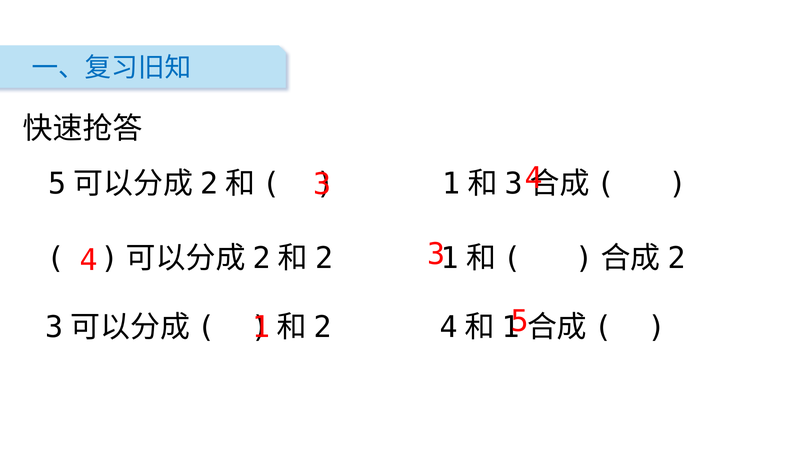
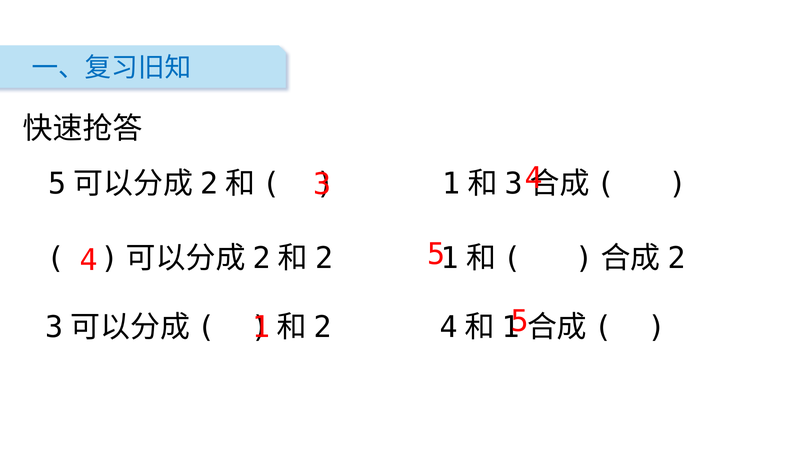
4 3: 3 -> 5
